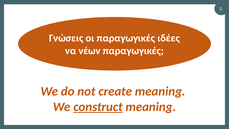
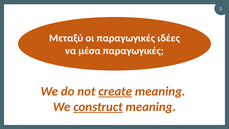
Γνώσεις: Γνώσεις -> Μεταξύ
νέων: νέων -> μέσα
create underline: none -> present
